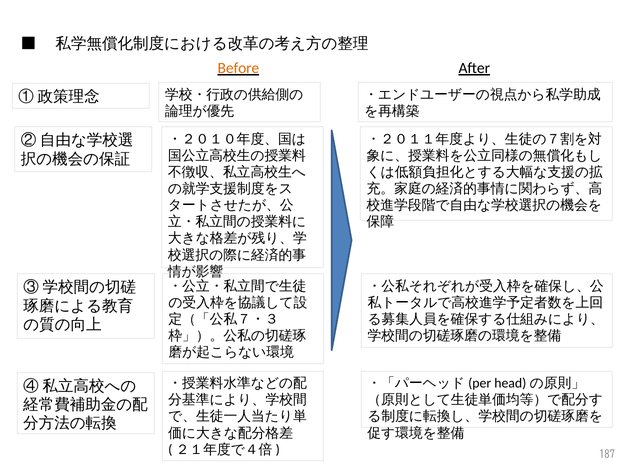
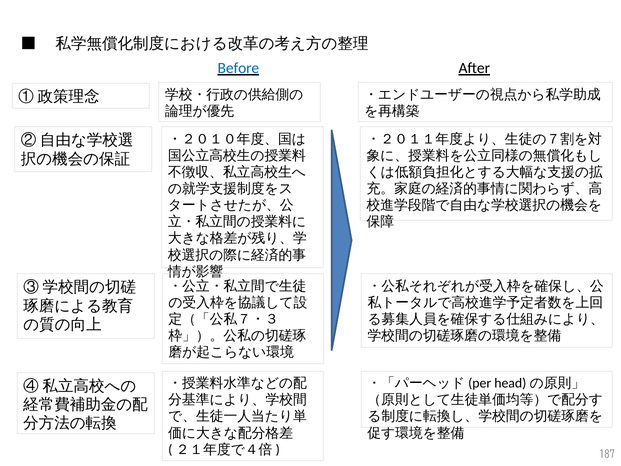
Before colour: orange -> blue
